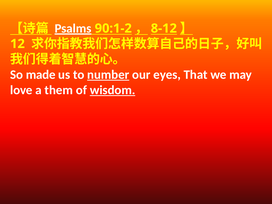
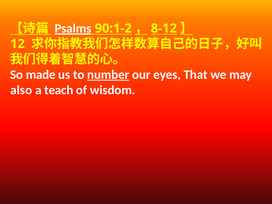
love: love -> also
them: them -> teach
wisdom underline: present -> none
